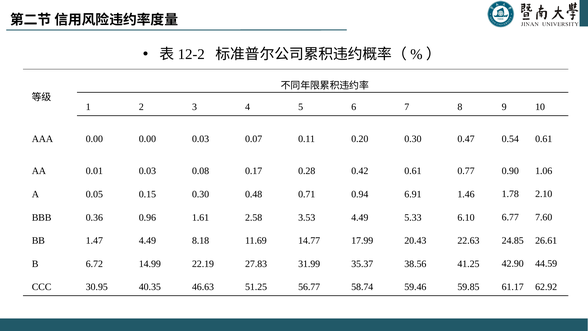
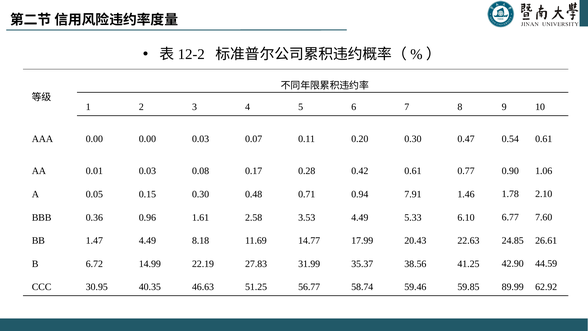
6.91: 6.91 -> 7.91
61.17: 61.17 -> 89.99
